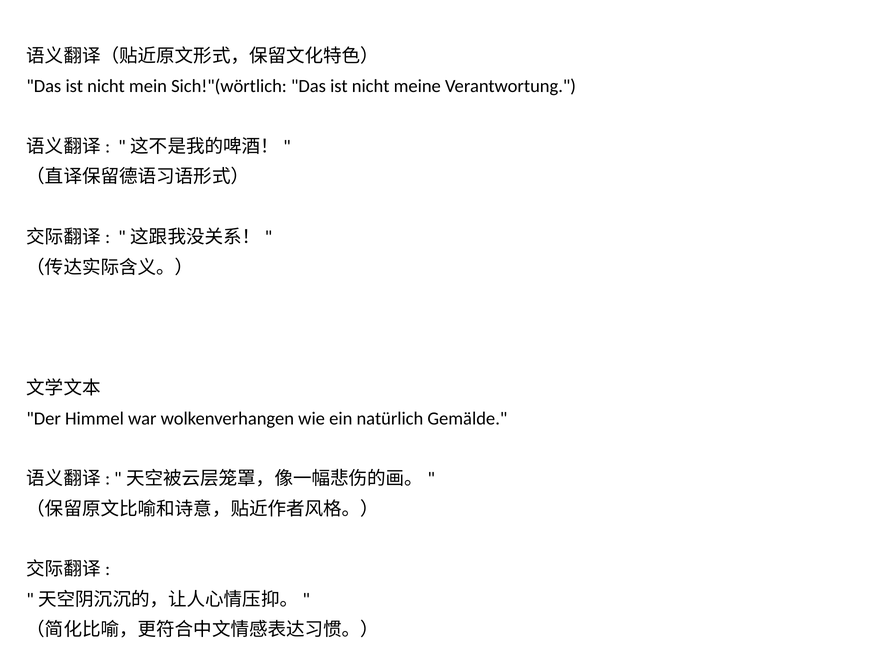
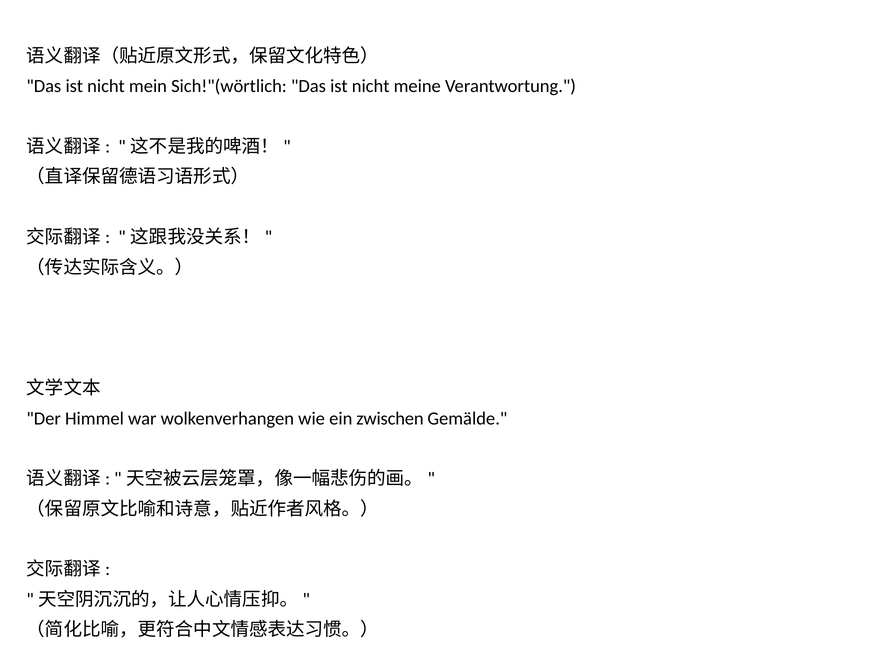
natürlich: natürlich -> zwischen
